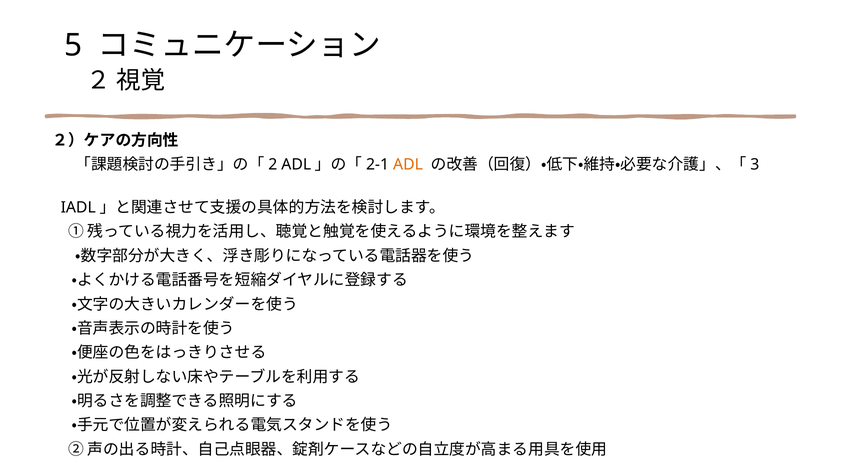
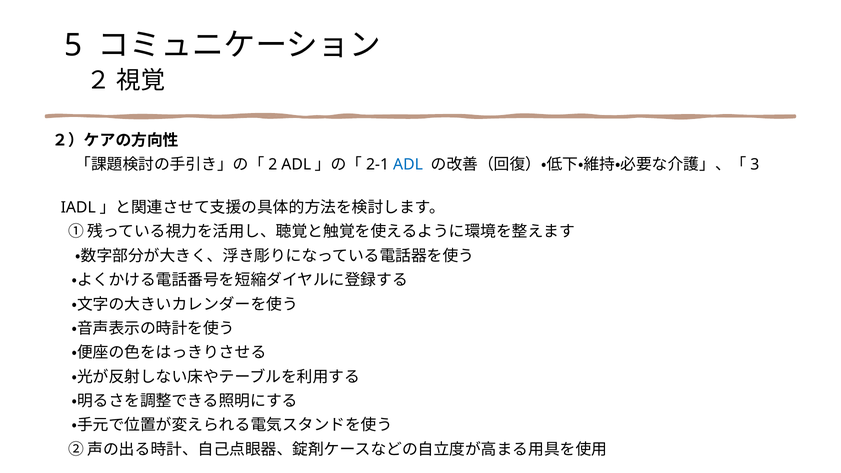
ADL colour: orange -> blue
